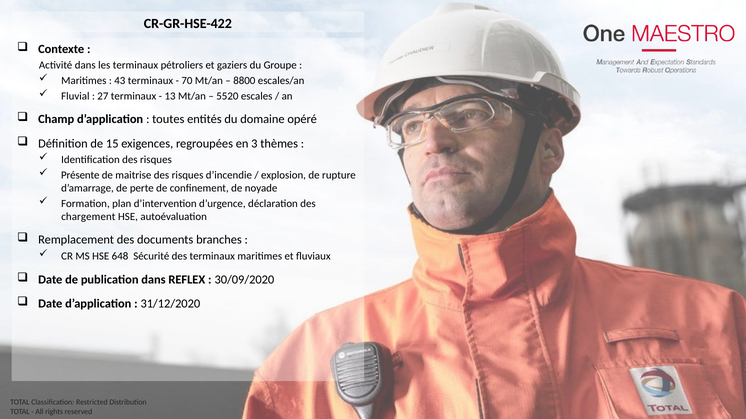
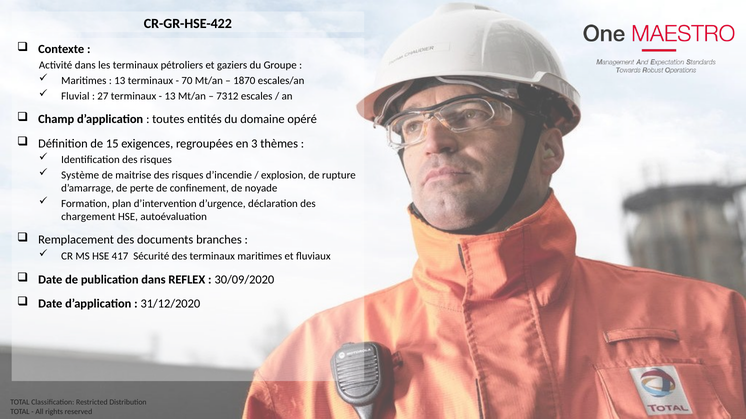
43 at (120, 81): 43 -> 13
8800: 8800 -> 1870
5520: 5520 -> 7312
Présente: Présente -> Système
648: 648 -> 417
